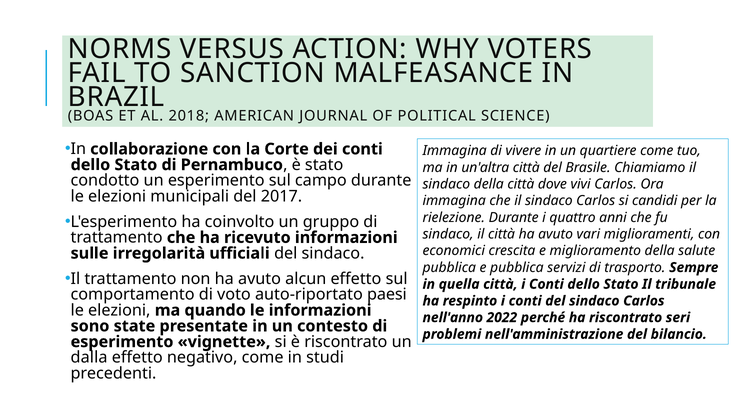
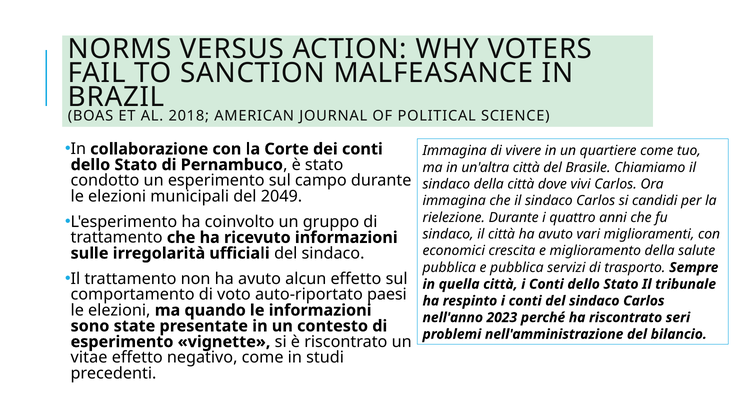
2017: 2017 -> 2049
2022: 2022 -> 2023
dalla: dalla -> vitae
